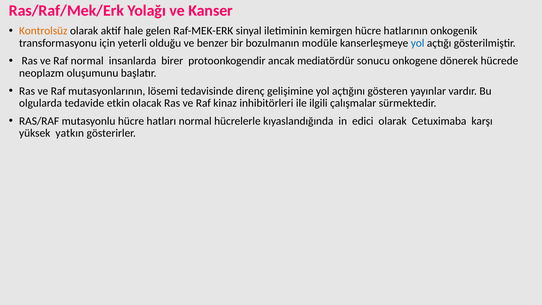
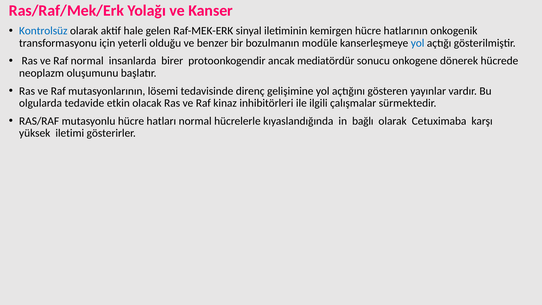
Kontrolsüz colour: orange -> blue
edici: edici -> bağlı
yatkın: yatkın -> iletimi
